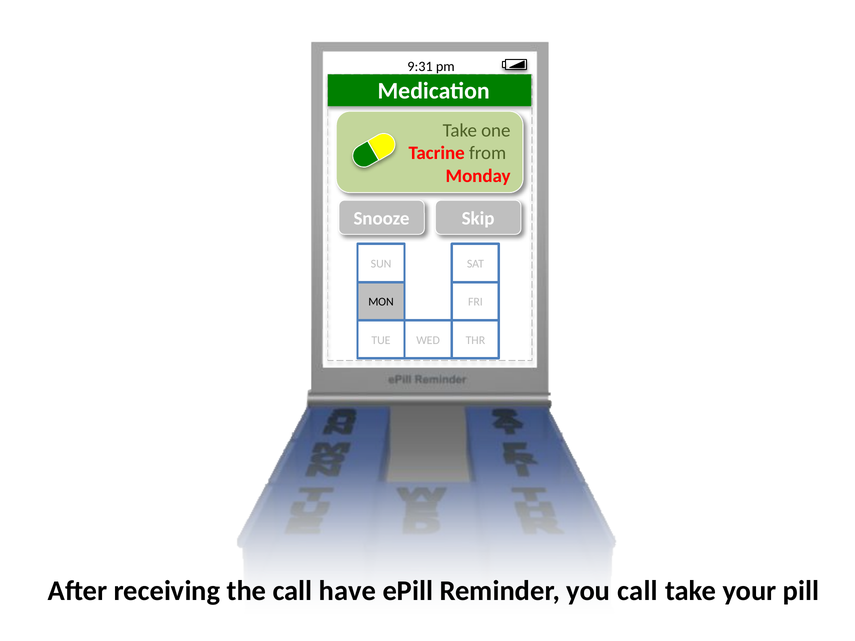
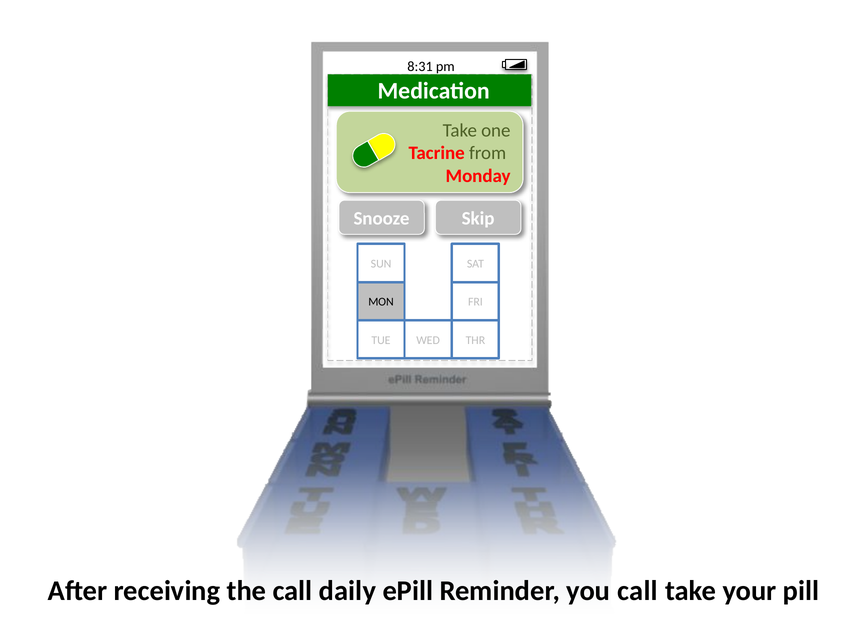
9:31: 9:31 -> 8:31
have: have -> daily
